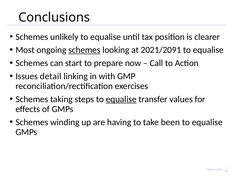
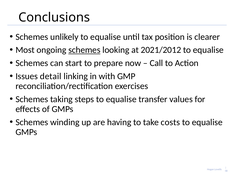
2021/2091: 2021/2091 -> 2021/2012
equalise at (121, 99) underline: present -> none
been: been -> costs
